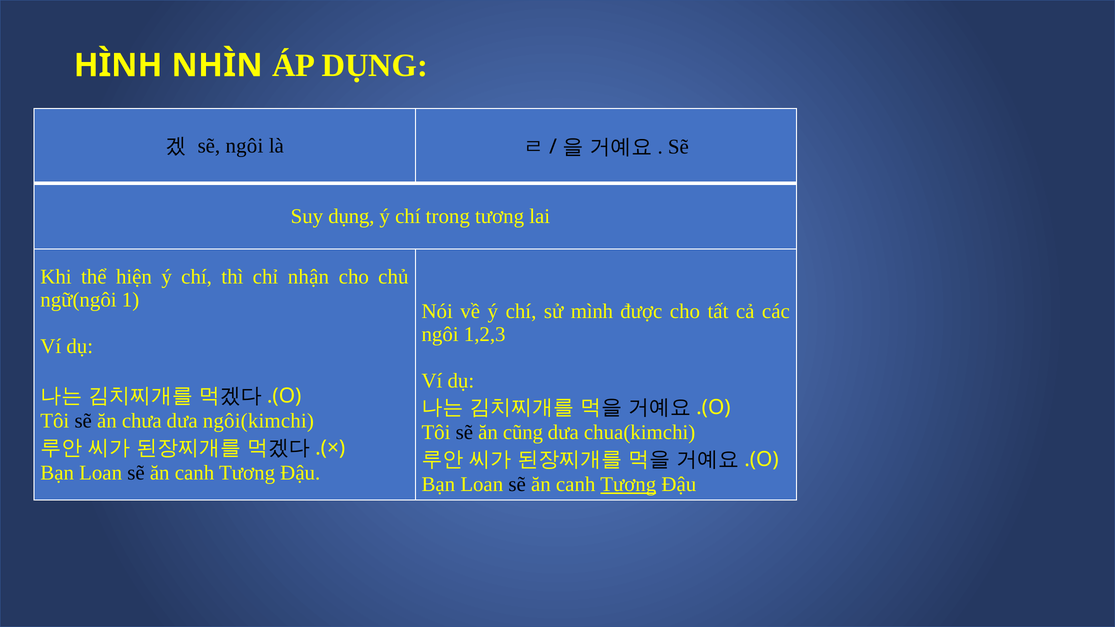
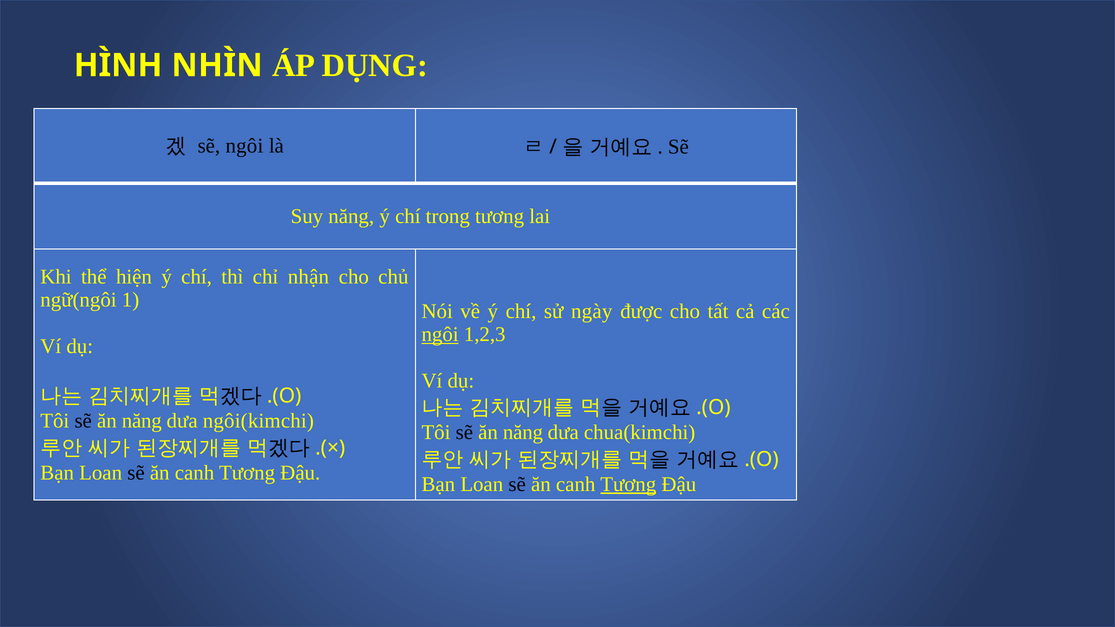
Suy dụng: dụng -> năng
mình: mình -> ngày
ngôi at (440, 335) underline: none -> present
chưa at (142, 421): chưa -> năng
cũng at (523, 433): cũng -> năng
